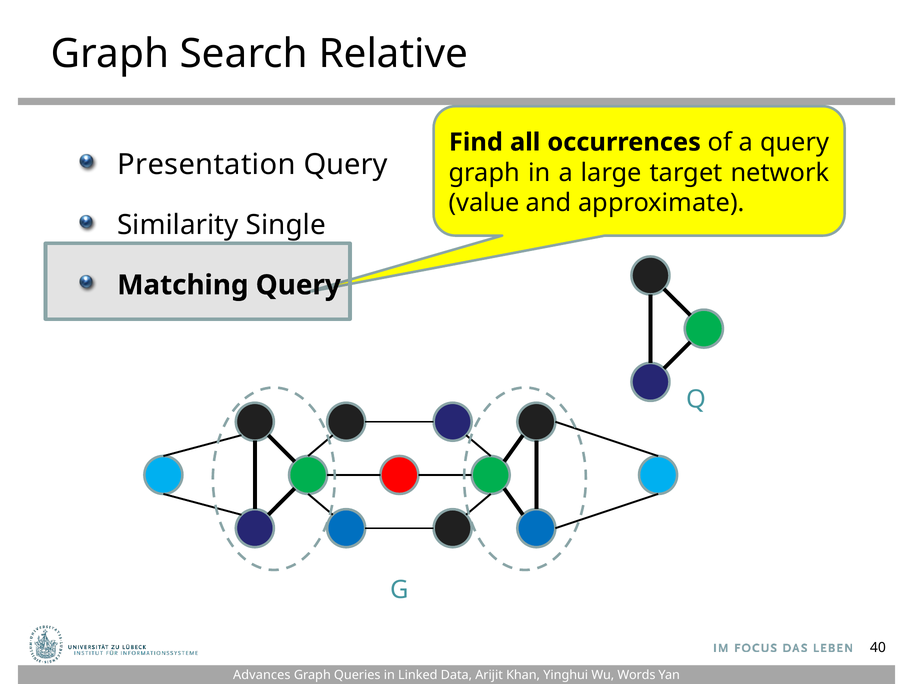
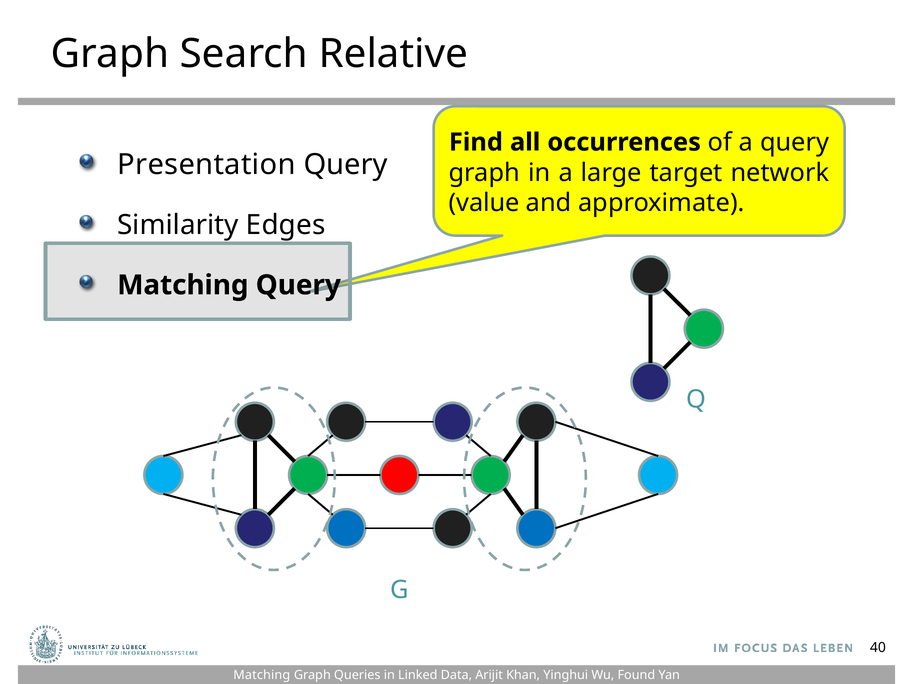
Single: Single -> Edges
Advances at (262, 676): Advances -> Matching
Words: Words -> Found
